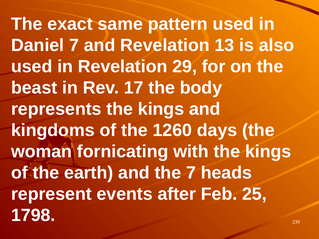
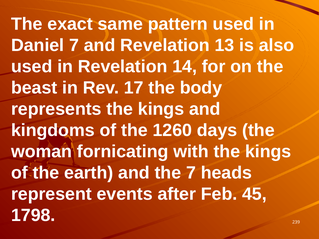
29: 29 -> 14
25: 25 -> 45
